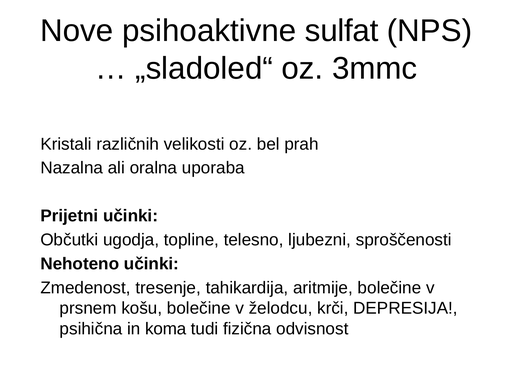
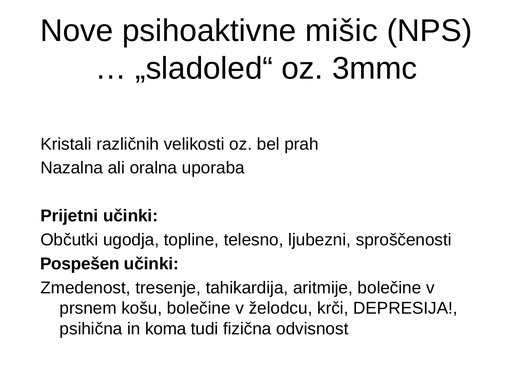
sulfat: sulfat -> mišic
Nehoteno: Nehoteno -> Pospešen
